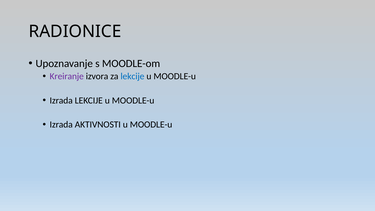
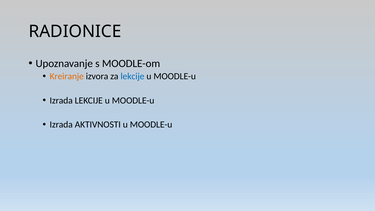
Kreiranje colour: purple -> orange
